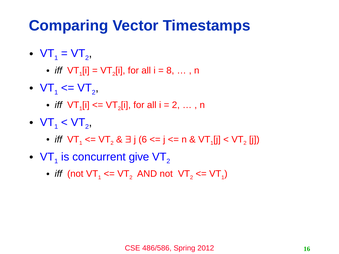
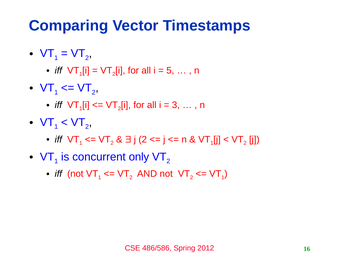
8: 8 -> 5
2 at (176, 105): 2 -> 3
j 6: 6 -> 2
give: give -> only
